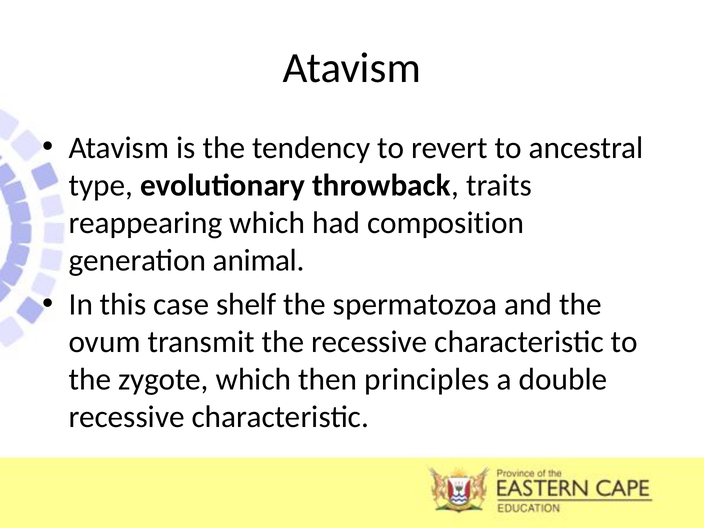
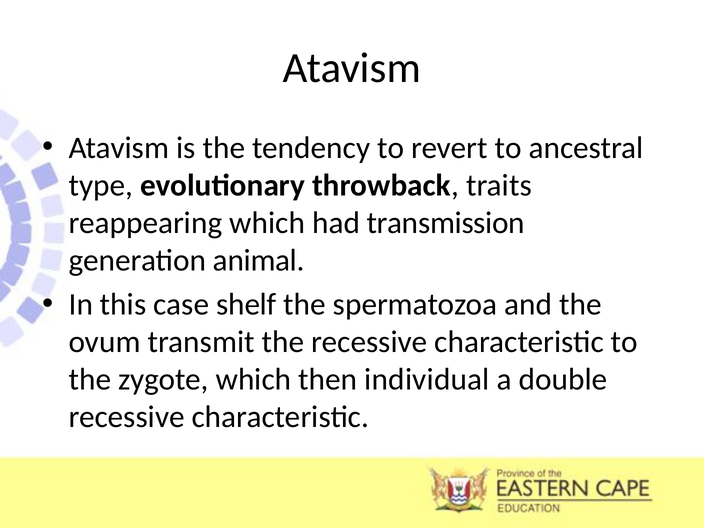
composition: composition -> transmission
principles: principles -> individual
